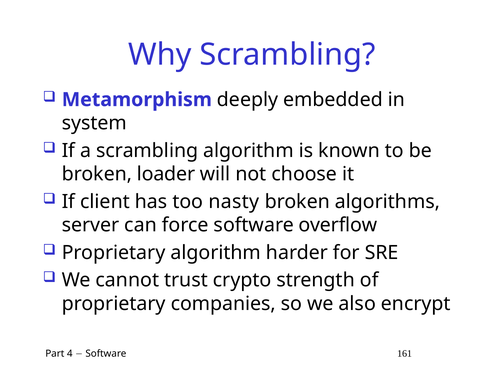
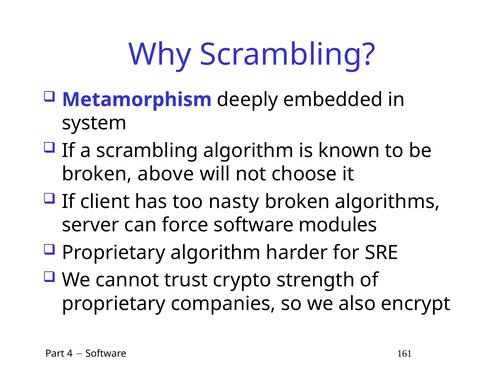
loader: loader -> above
overflow: overflow -> modules
